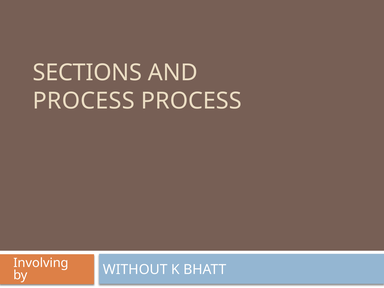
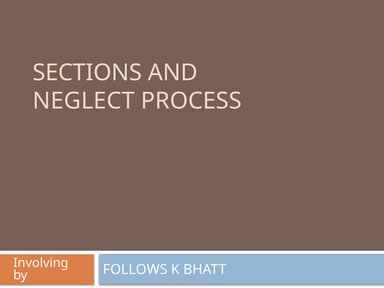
PROCESS at (84, 101): PROCESS -> NEGLECT
WITHOUT: WITHOUT -> FOLLOWS
